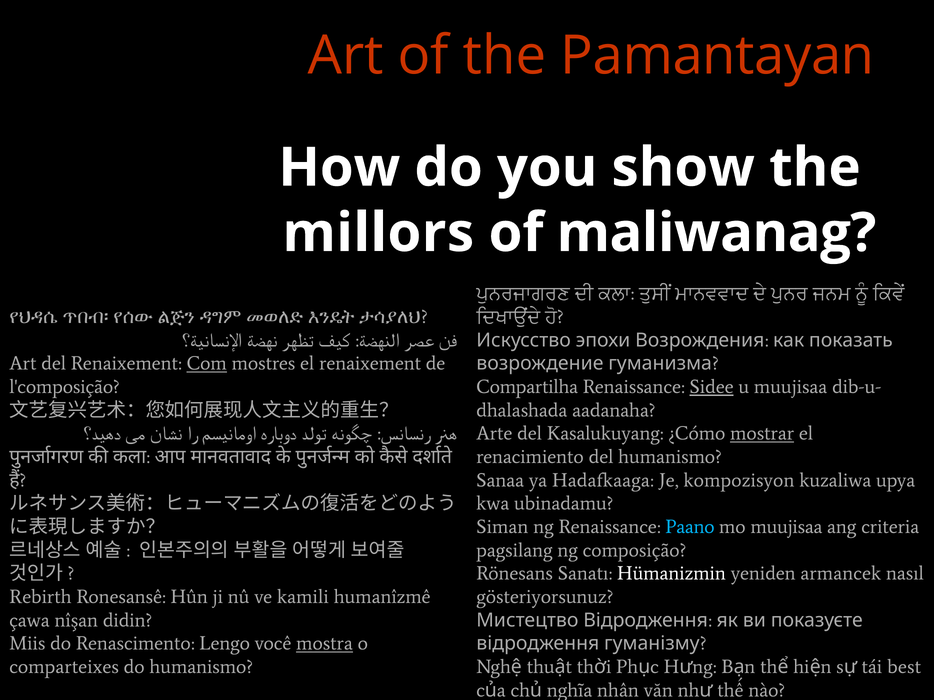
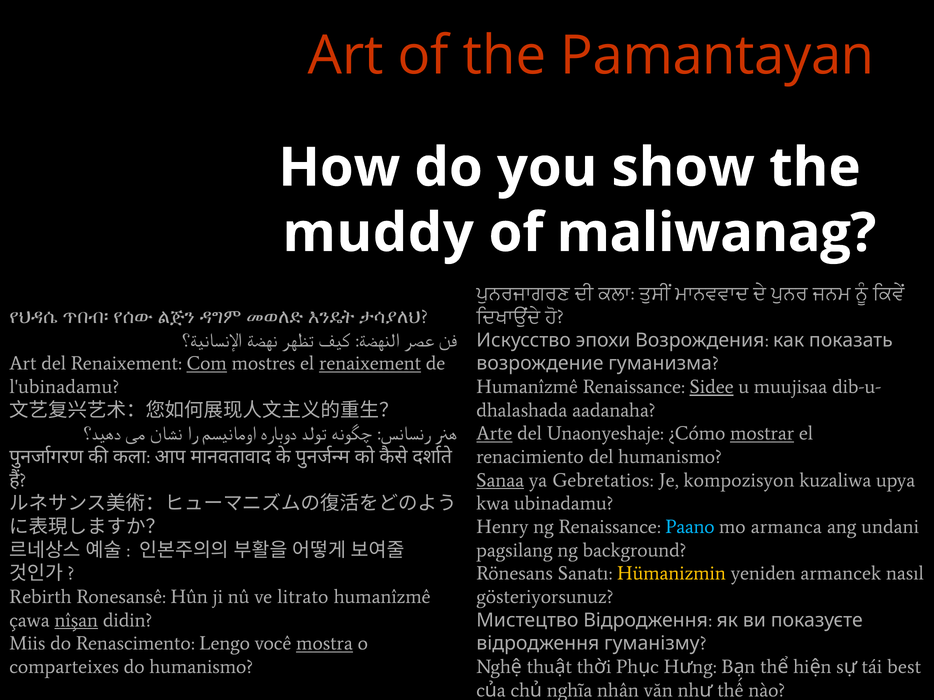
millors: millors -> muddy
renaixement at (370, 364) underline: none -> present
l'composição: l'composição -> l'ubinadamu
Compartilha at (527, 387): Compartilha -> Humanîzmê
Arte underline: none -> present
Kasalukuyang: Kasalukuyang -> Unaonyeshaje
Sanaa underline: none -> present
Hadafkaaga: Hadafkaaga -> Gebretatios
Siman: Siman -> Henry
mo muujisaa: muujisaa -> armanca
criteria: criteria -> undani
composição: composição -> background
Hümanizmin colour: white -> yellow
kamili: kamili -> litrato
nîşan underline: none -> present
